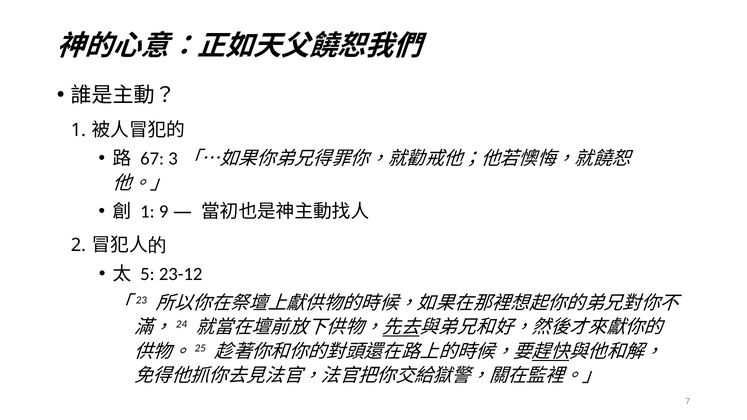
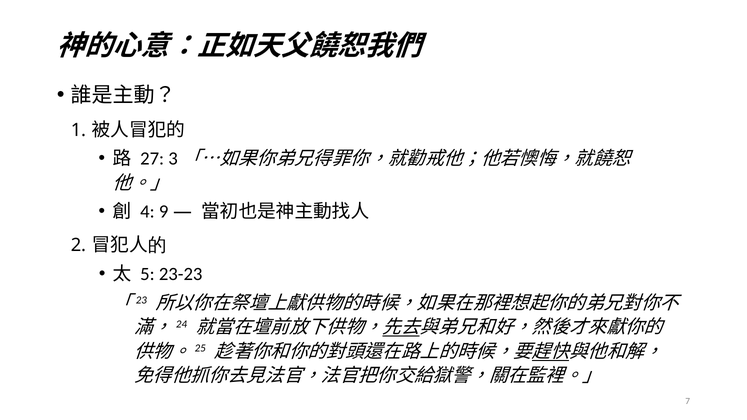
67: 67 -> 27
1 at (147, 212): 1 -> 4
23-12: 23-12 -> 23-23
